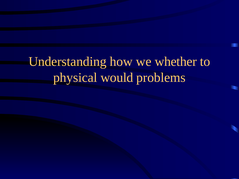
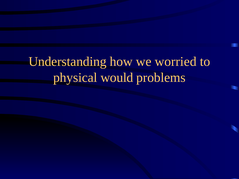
whether: whether -> worried
